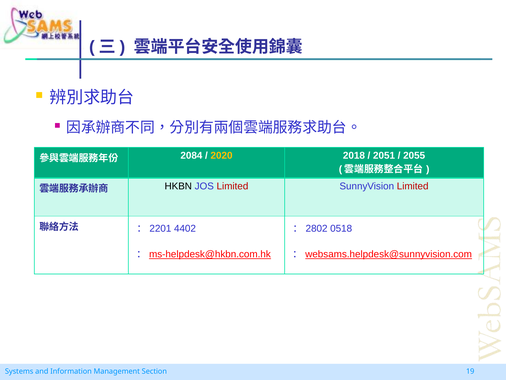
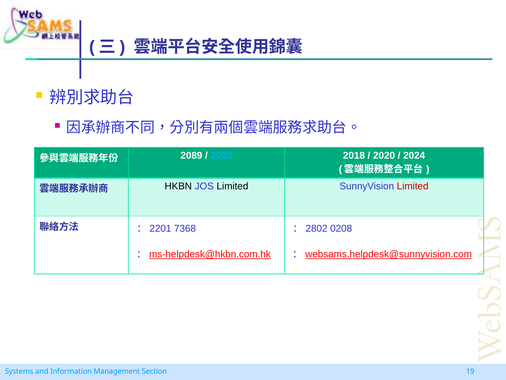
2084: 2084 -> 2089
2020 at (222, 155) colour: yellow -> light blue
2051 at (384, 155): 2051 -> 2020
2055: 2055 -> 2024
Limited at (232, 186) colour: red -> black
0518: 0518 -> 0208
4402: 4402 -> 7368
